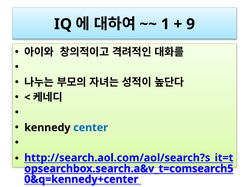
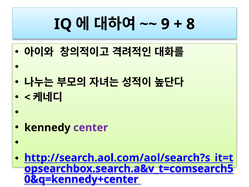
1: 1 -> 9
9: 9 -> 8
center colour: blue -> purple
